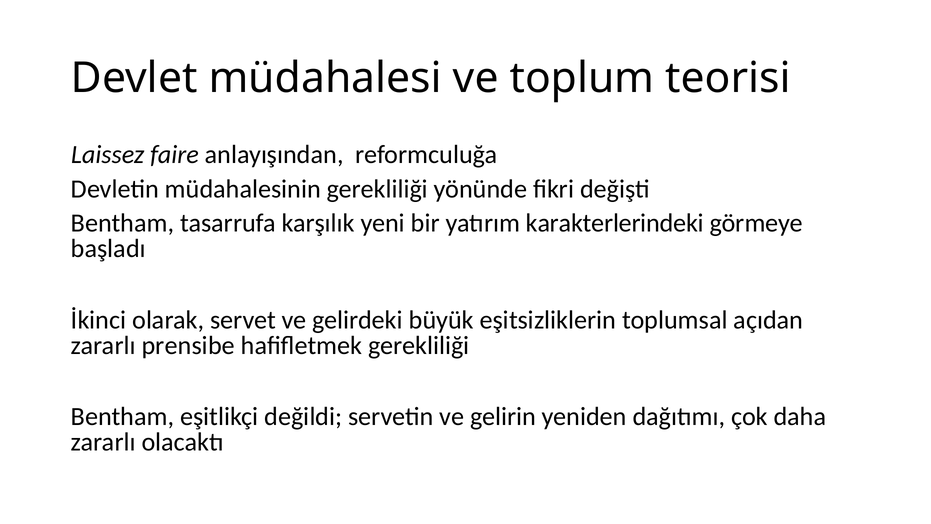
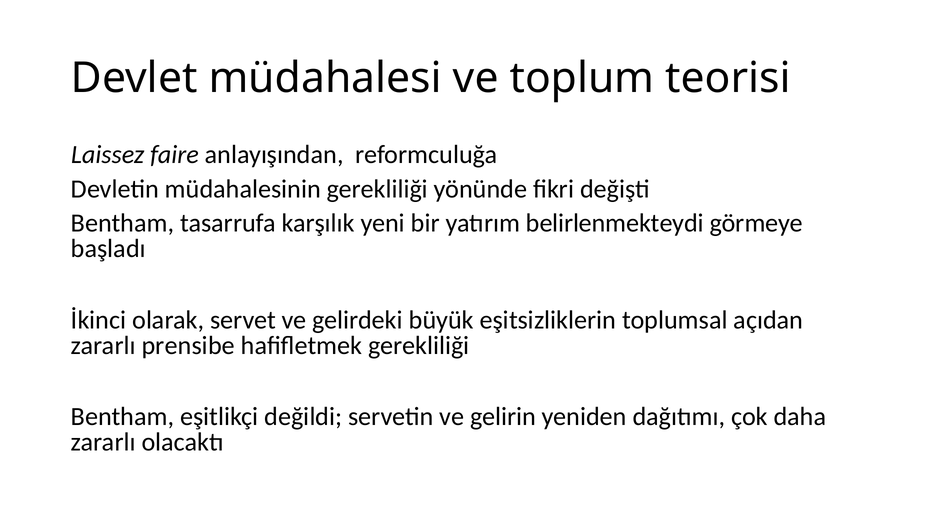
karakterlerindeki: karakterlerindeki -> belirlenmekteydi
